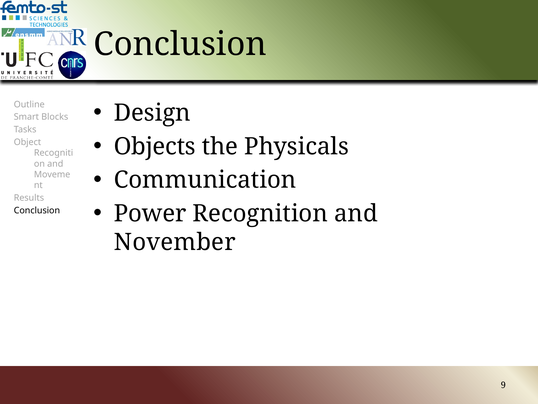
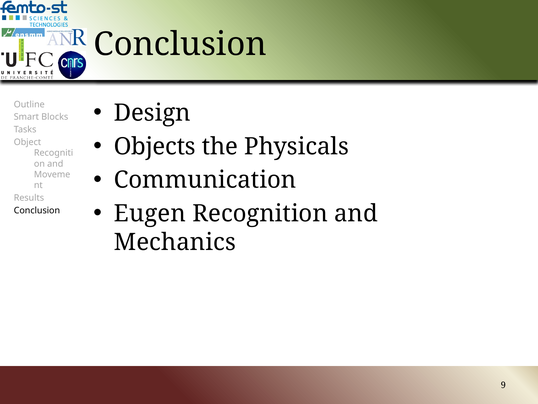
Power: Power -> Eugen
November: November -> Mechanics
